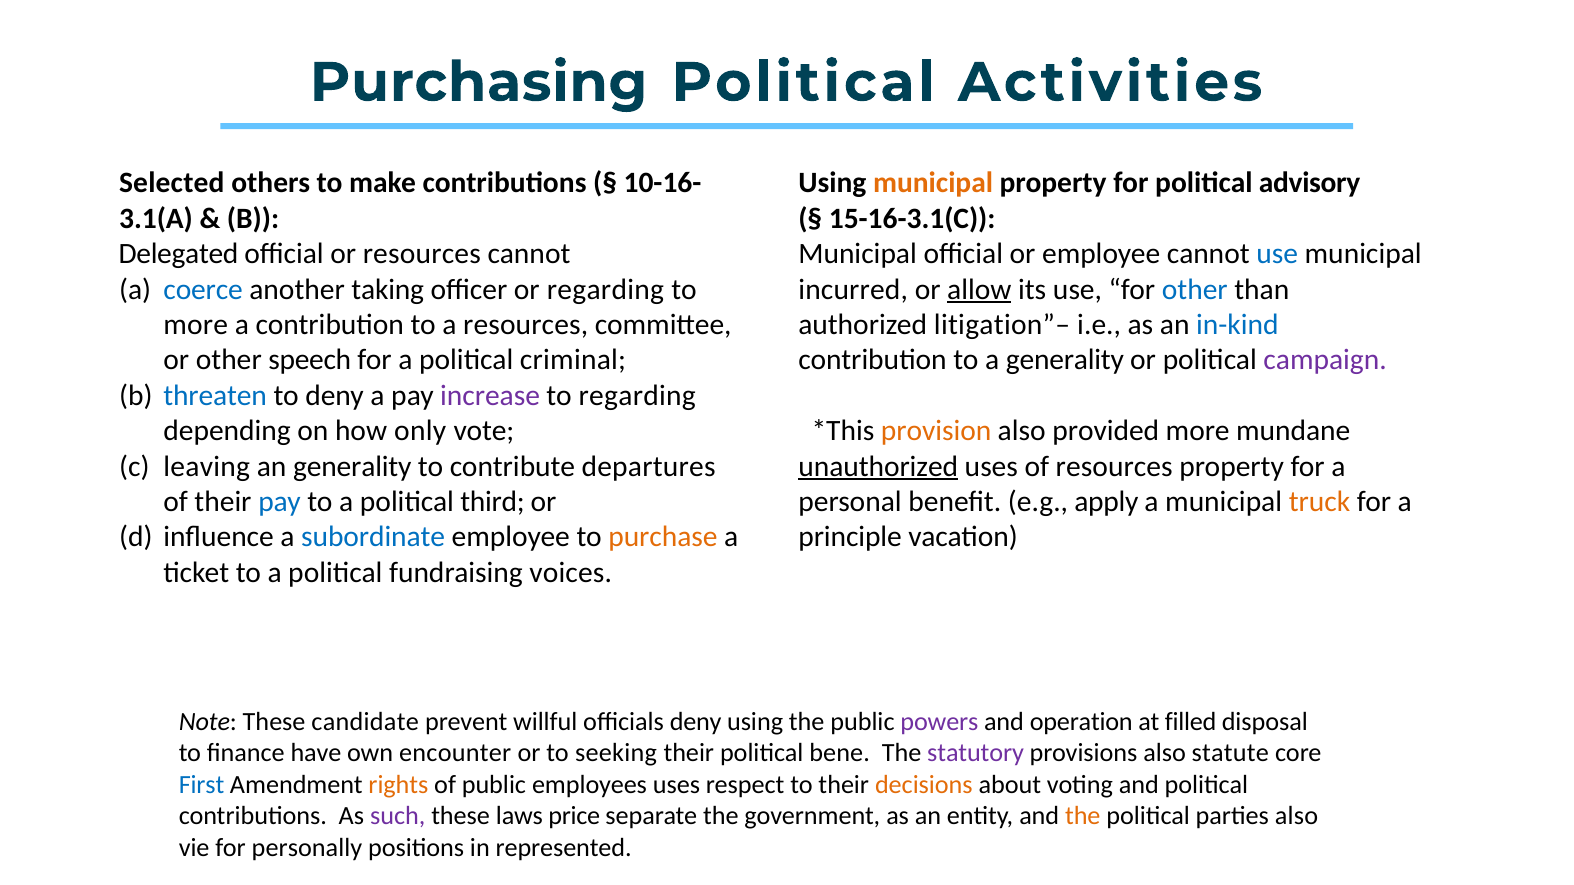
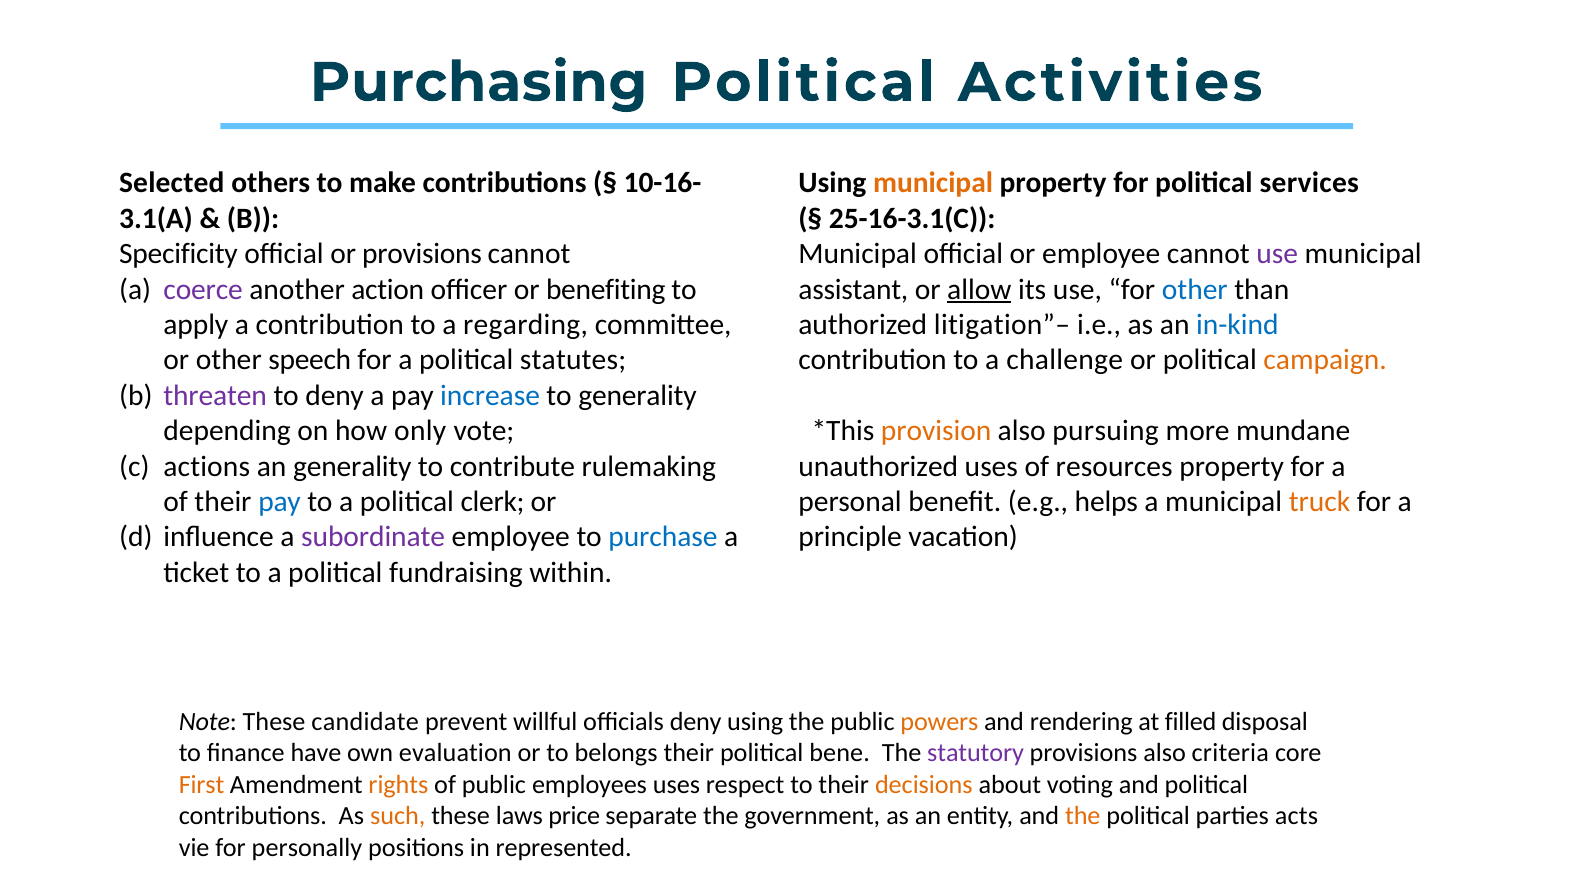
advisory: advisory -> services
15-16-3.1(C: 15-16-3.1(C -> 25-16-3.1(C
Delegated: Delegated -> Specificity
or resources: resources -> provisions
use at (1277, 254) colour: blue -> purple
coerce colour: blue -> purple
taking: taking -> action
or regarding: regarding -> benefiting
incurred: incurred -> assistant
more at (196, 325): more -> apply
a resources: resources -> regarding
criminal: criminal -> statutes
a generality: generality -> challenge
campaign colour: purple -> orange
threaten colour: blue -> purple
increase colour: purple -> blue
to regarding: regarding -> generality
provided: provided -> pursuing
leaving: leaving -> actions
departures: departures -> rulemaking
unauthorized underline: present -> none
third: third -> clerk
apply: apply -> helps
subordinate colour: blue -> purple
purchase colour: orange -> blue
voices: voices -> within
powers colour: purple -> orange
operation: operation -> rendering
encounter: encounter -> evaluation
seeking: seeking -> belongs
statute: statute -> criteria
First colour: blue -> orange
such colour: purple -> orange
parties also: also -> acts
